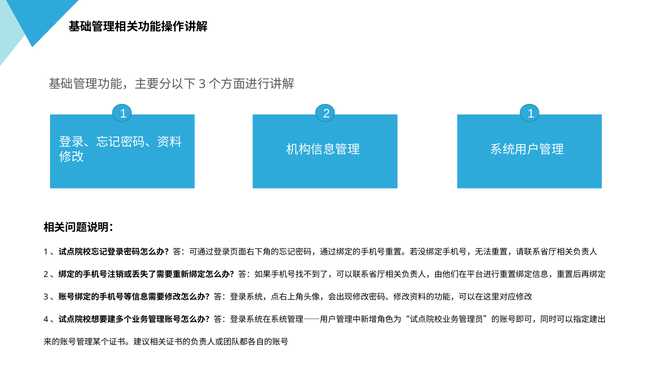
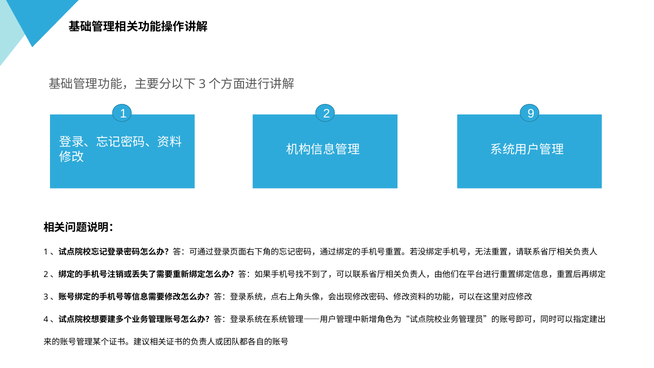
2 1: 1 -> 9
